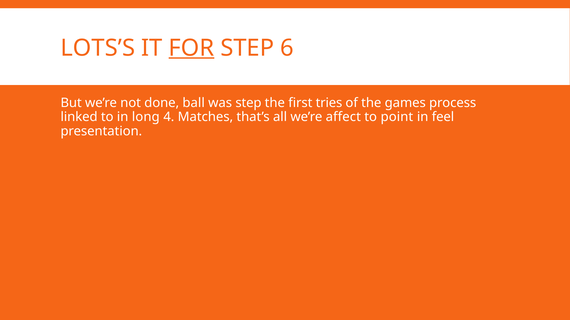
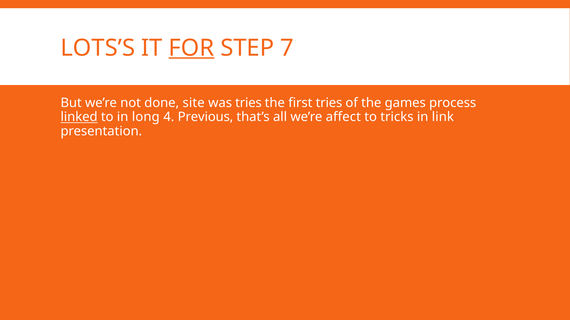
6: 6 -> 7
ball: ball -> site
was step: step -> tries
linked underline: none -> present
Matches: Matches -> Previous
point: point -> tricks
feel: feel -> link
